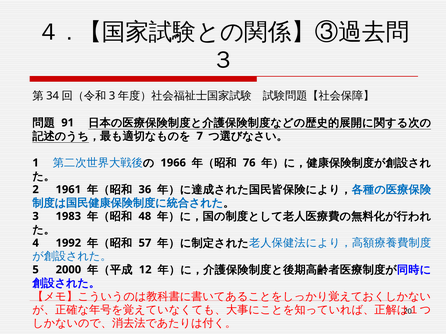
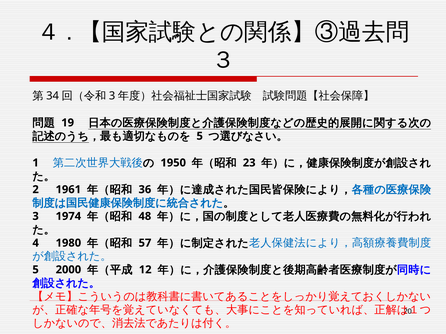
91: 91 -> 19
7 at (200, 136): 7 -> 5
1966: 1966 -> 1950
76: 76 -> 23
1983: 1983 -> 1974
1992: 1992 -> 1980
